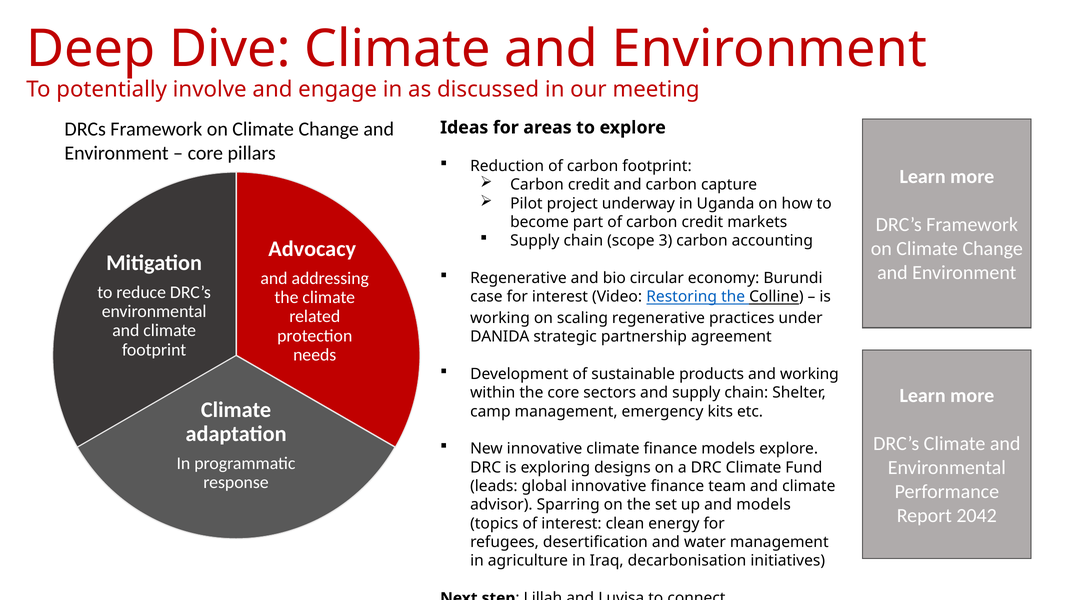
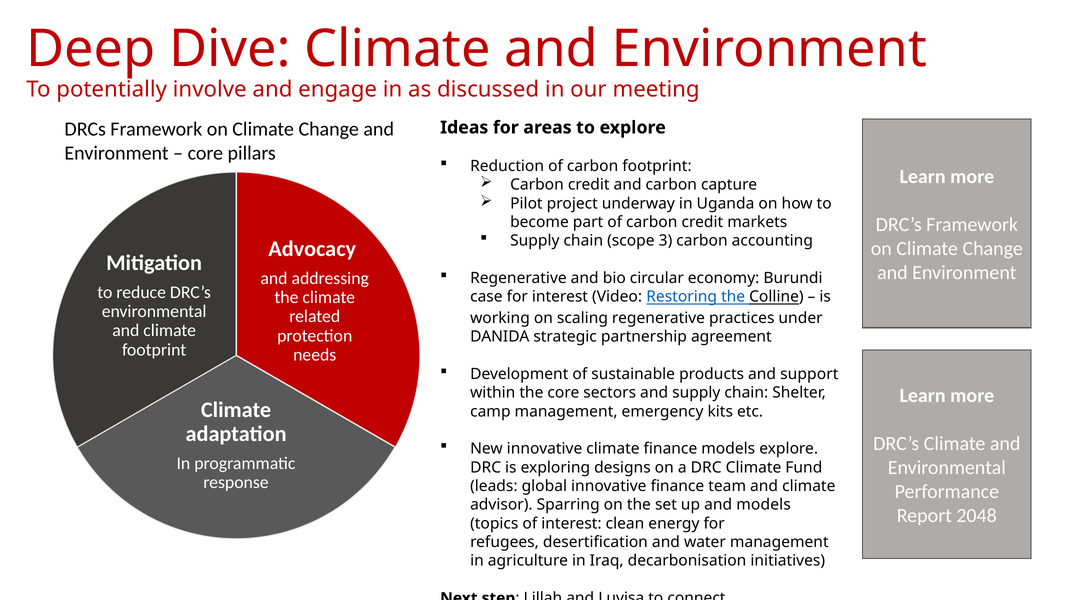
and working: working -> support
2042: 2042 -> 2048
